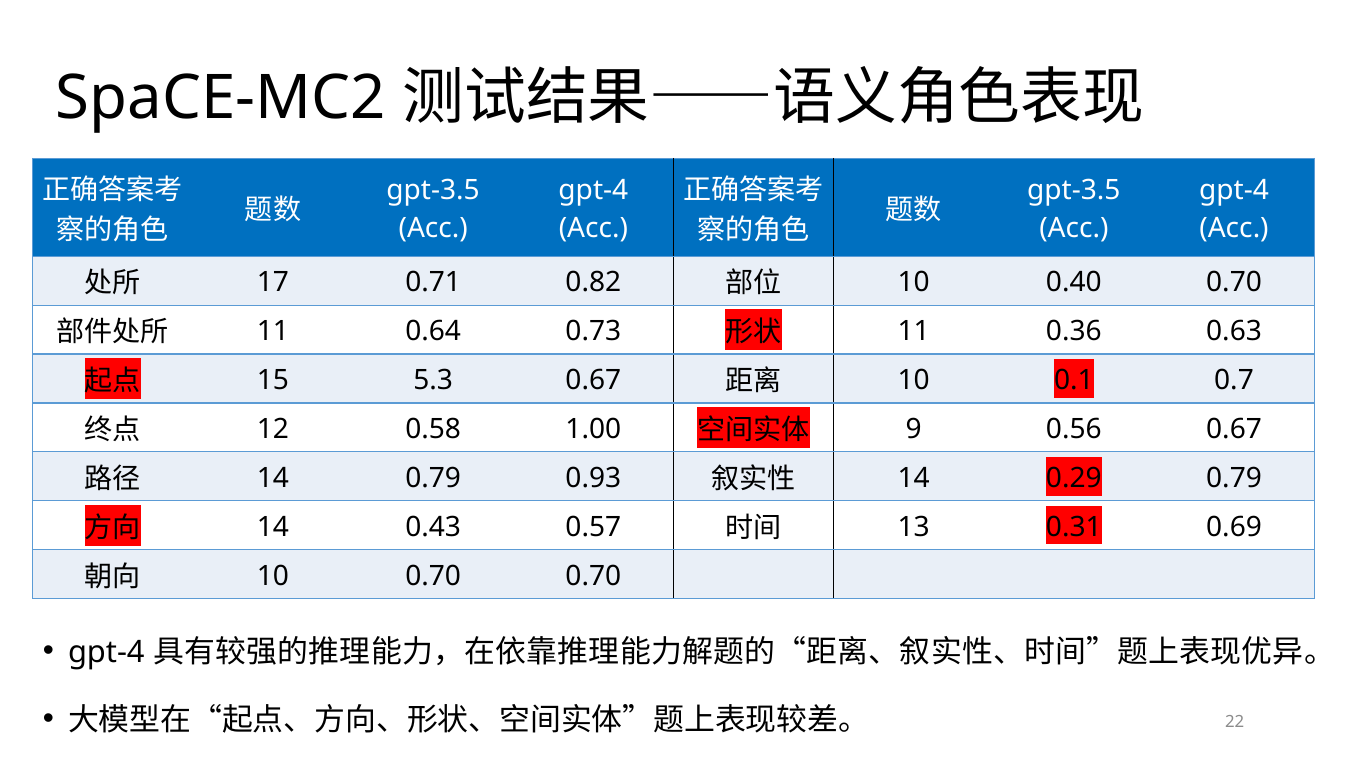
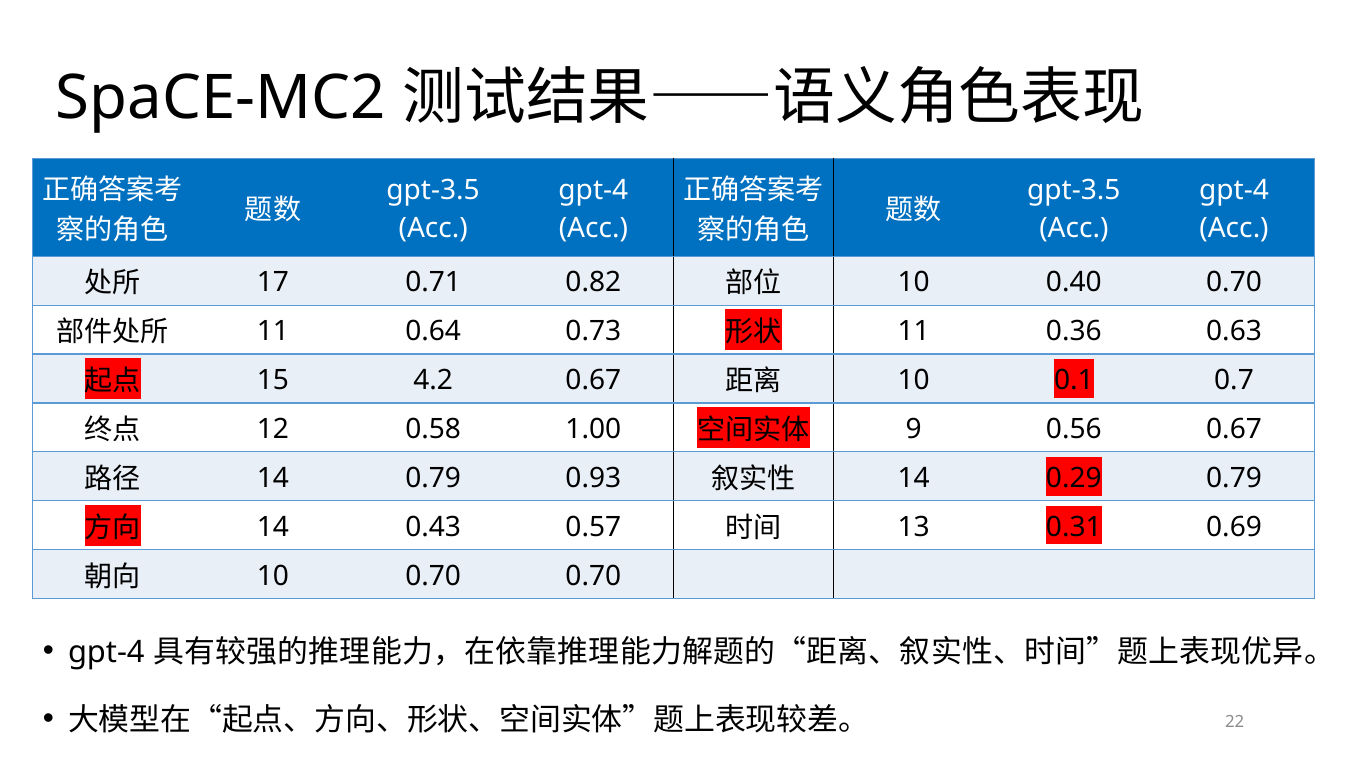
5.3: 5.3 -> 4.2
